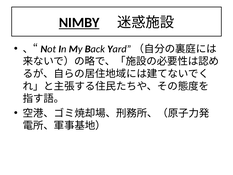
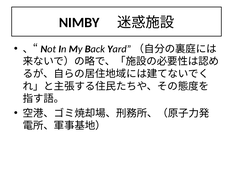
NIMBY underline: present -> none
